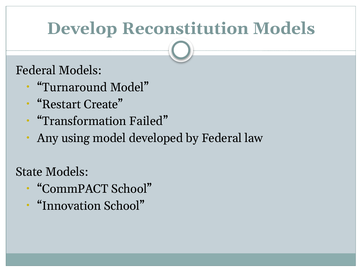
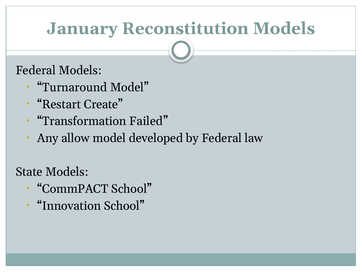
Develop: Develop -> January
using: using -> allow
